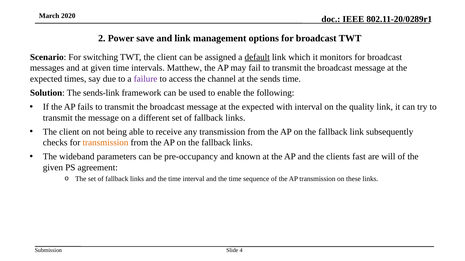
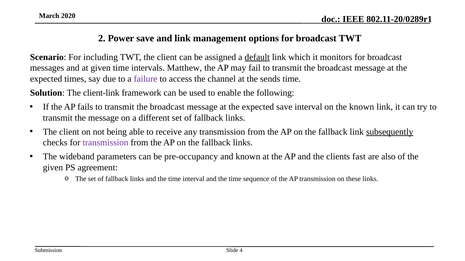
switching: switching -> including
sends-link: sends-link -> client-link
expected with: with -> save
the quality: quality -> known
subsequently underline: none -> present
transmission at (105, 143) colour: orange -> purple
will: will -> also
